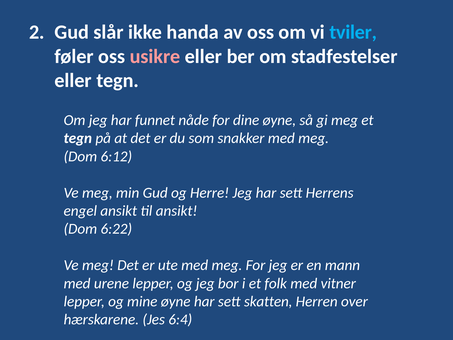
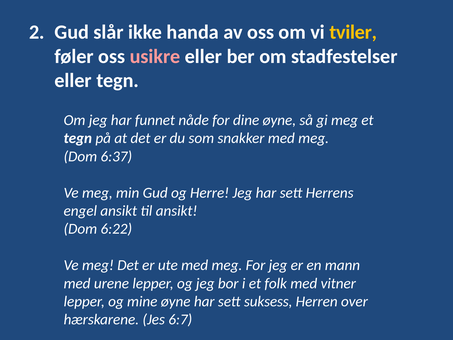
tviler colour: light blue -> yellow
6:12: 6:12 -> 6:37
skatten: skatten -> suksess
6:4: 6:4 -> 6:7
